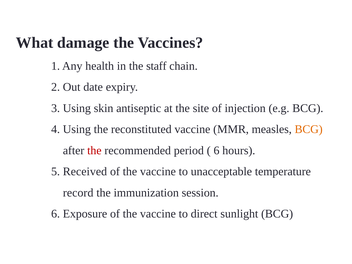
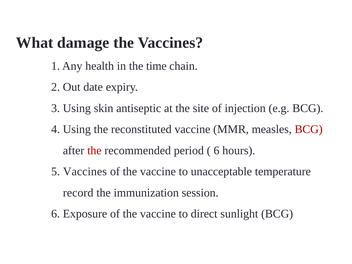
staff: staff -> time
BCG at (309, 129) colour: orange -> red
5 Received: Received -> Vaccines
